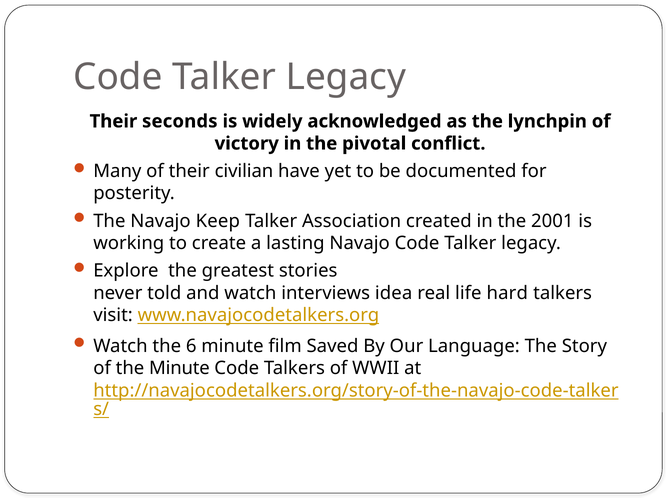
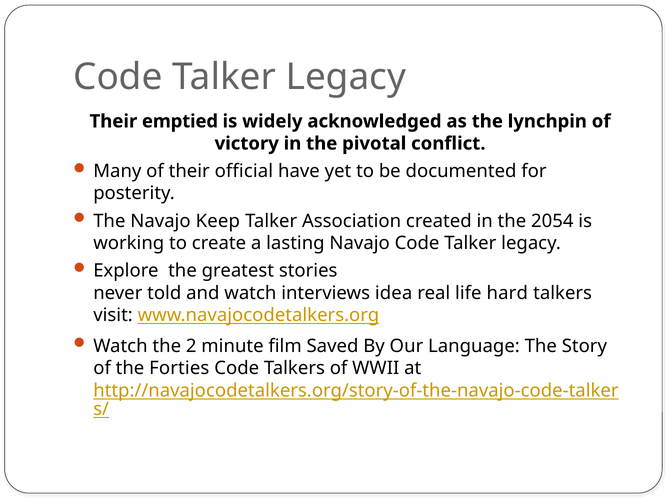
seconds: seconds -> emptied
civilian: civilian -> official
2001: 2001 -> 2054
6: 6 -> 2
the Minute: Minute -> Forties
